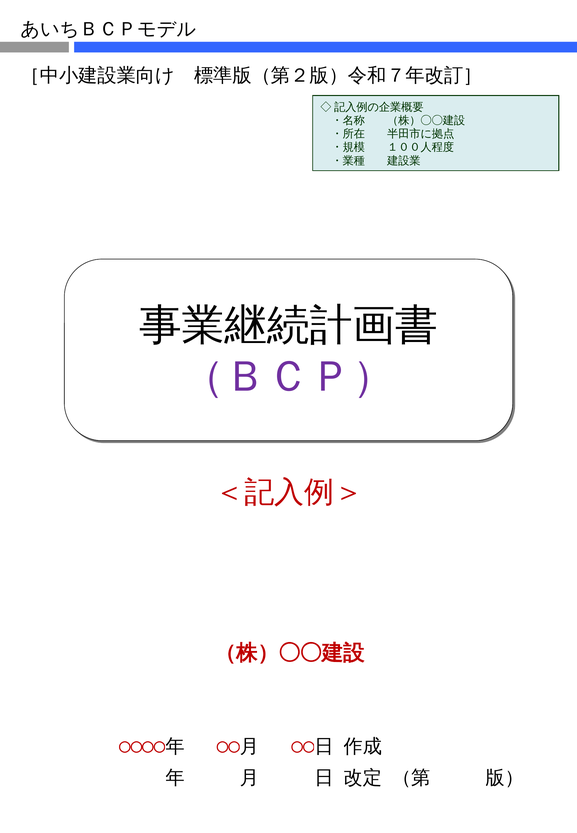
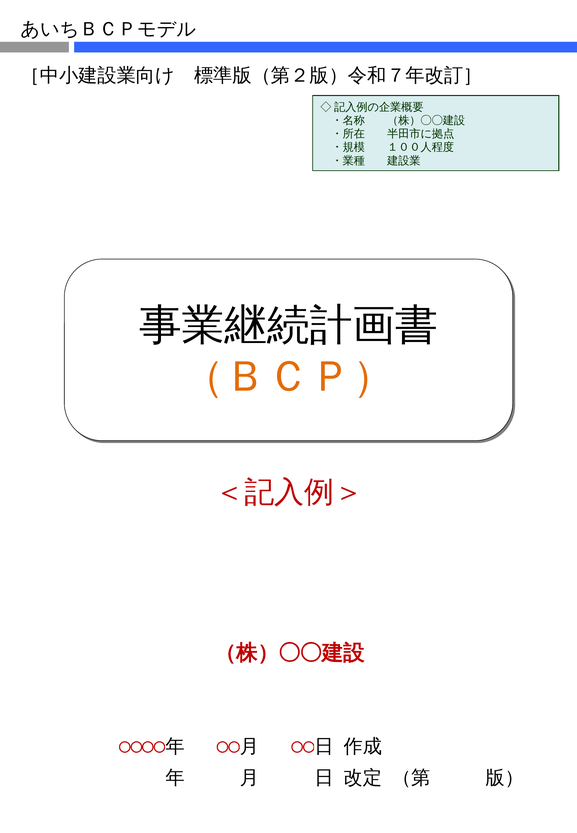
（ＢＣＰ） colour: purple -> orange
